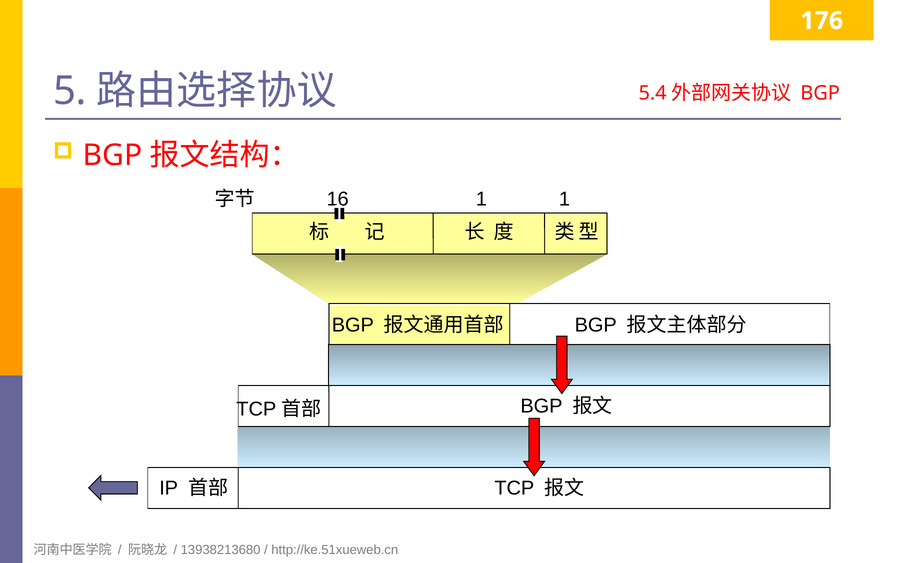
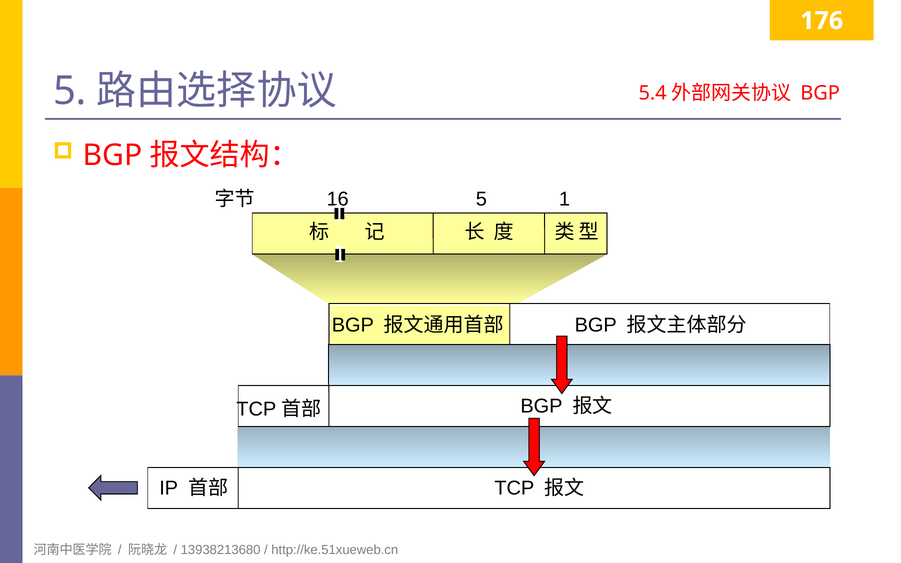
1 at (481, 199): 1 -> 5
